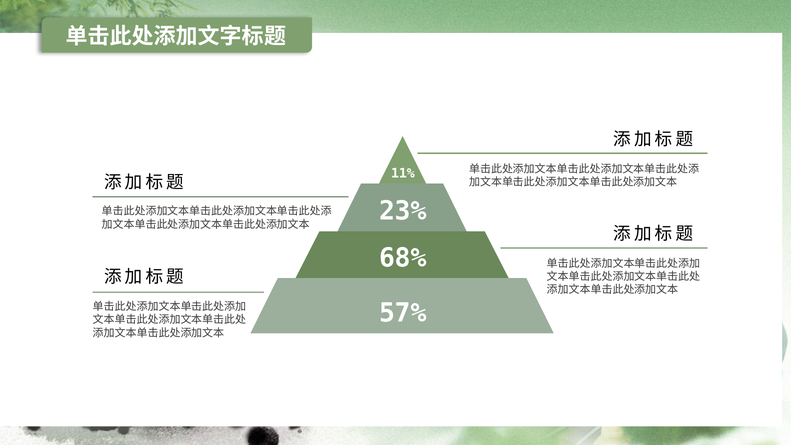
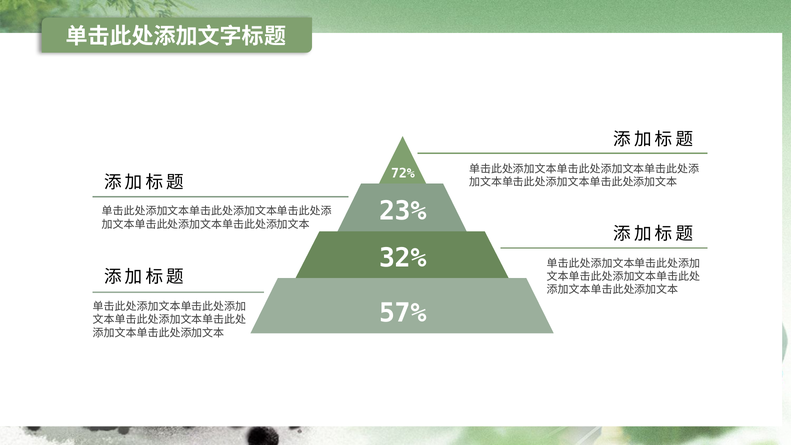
11%: 11% -> 72%
68%: 68% -> 32%
